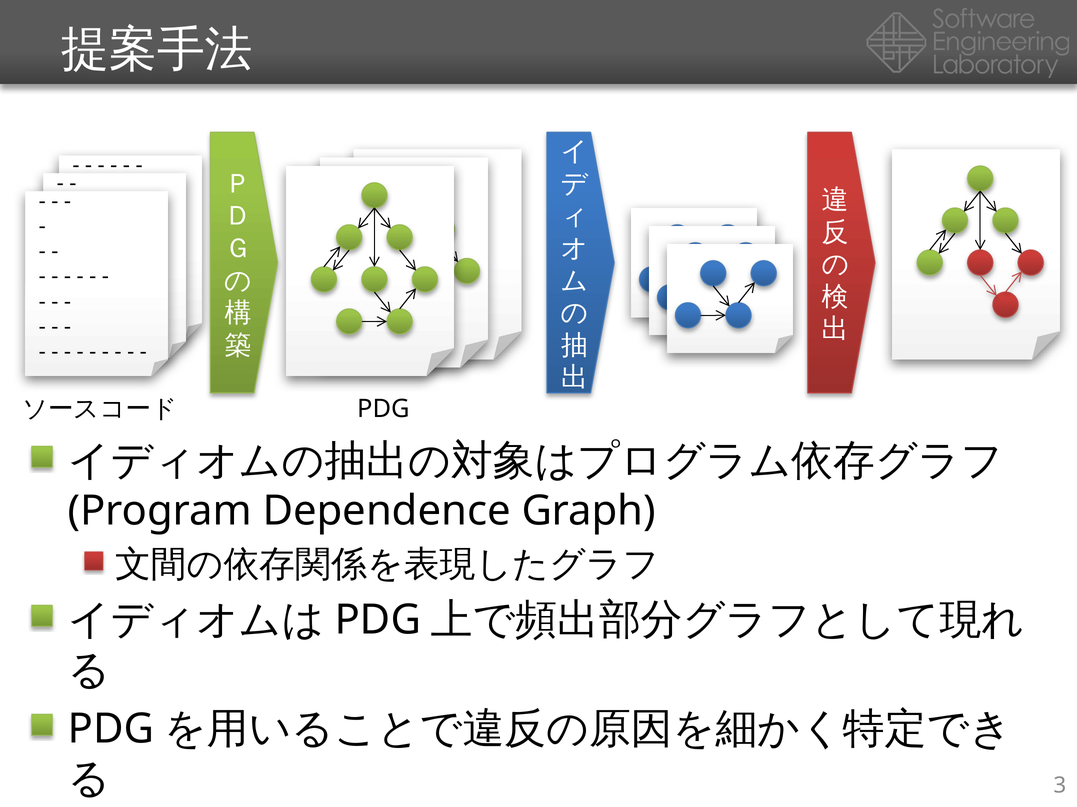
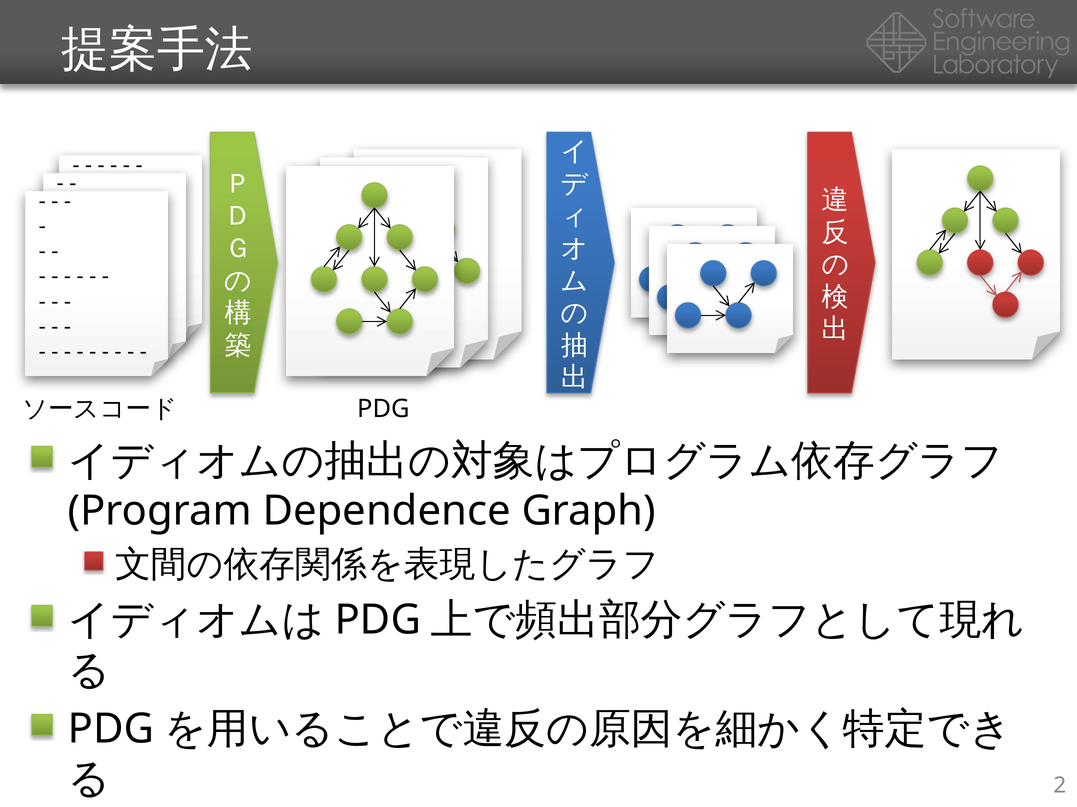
3: 3 -> 2
